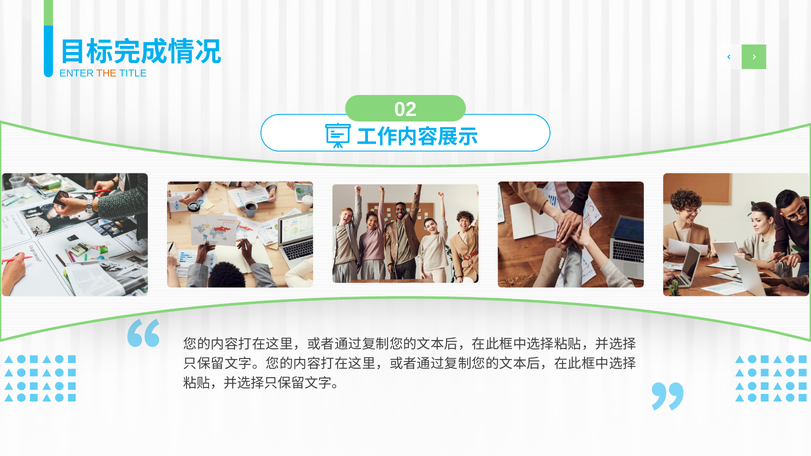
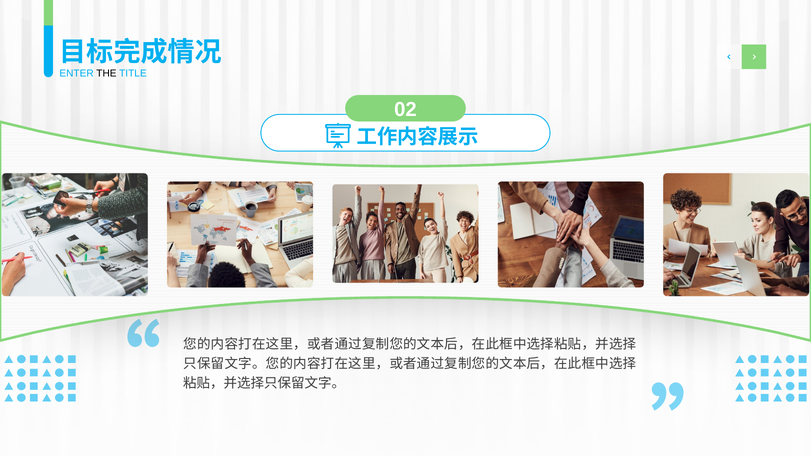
THE colour: orange -> black
